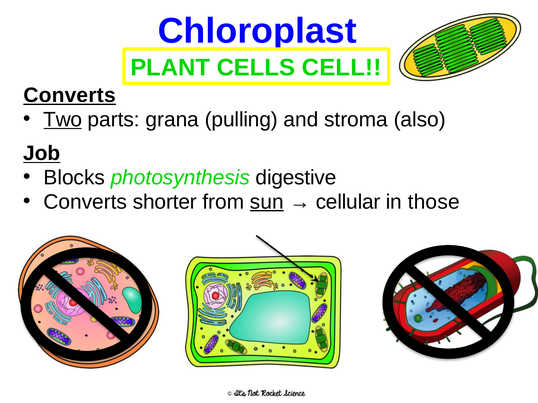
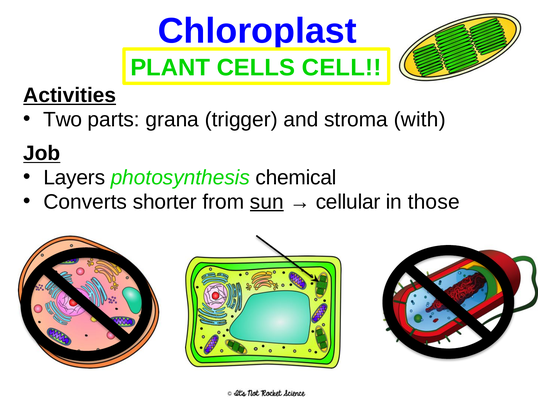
Converts at (70, 95): Converts -> Activities
Two underline: present -> none
pulling: pulling -> trigger
also: also -> with
Blocks: Blocks -> Layers
digestive: digestive -> chemical
